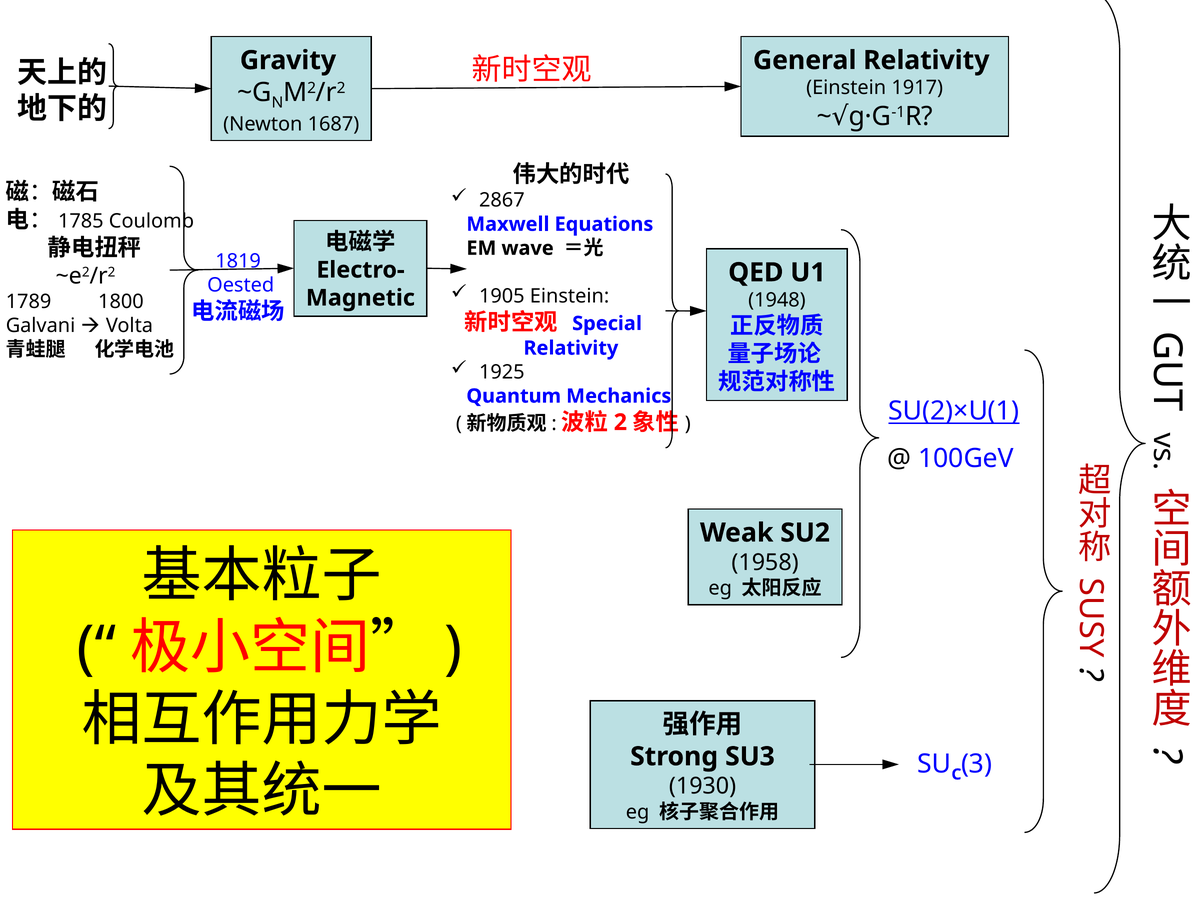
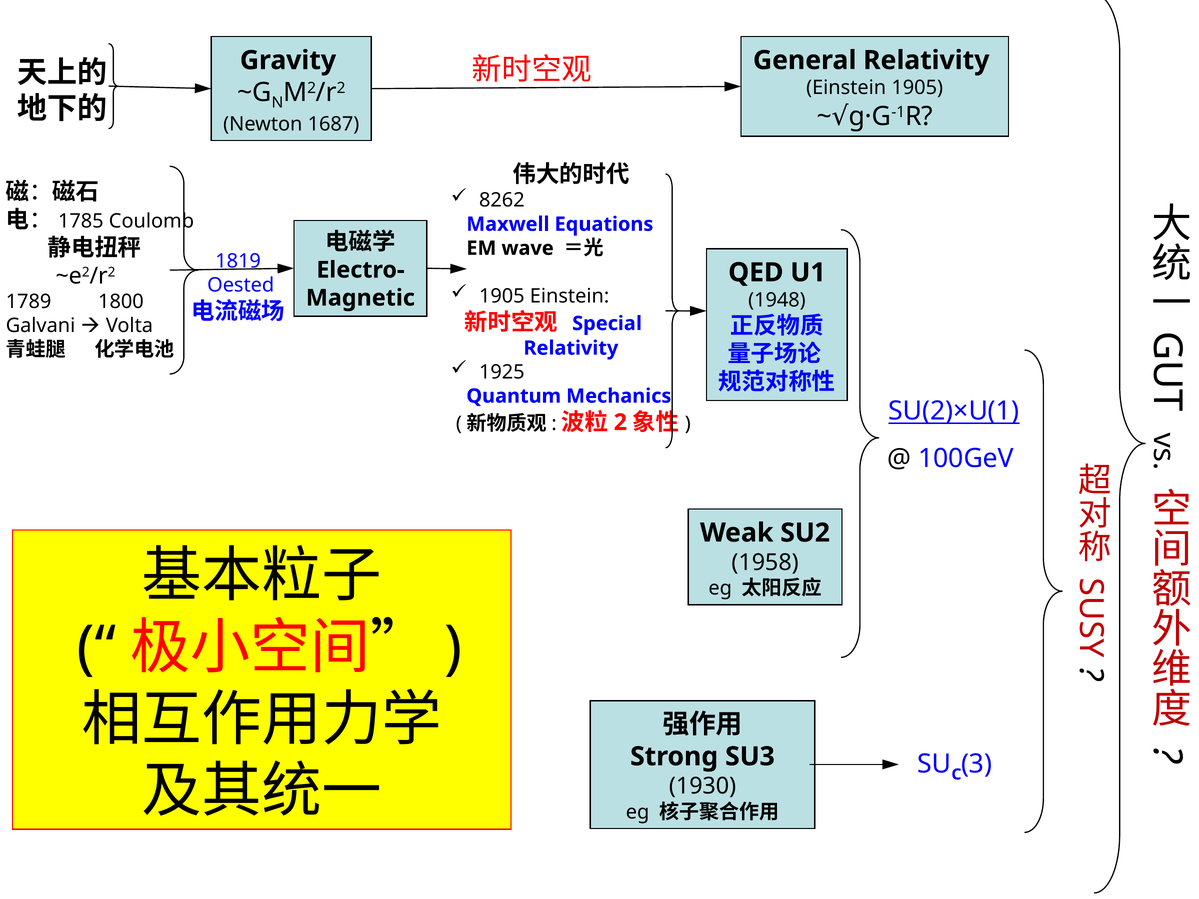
Einstein 1917: 1917 -> 1905
2867: 2867 -> 8262
